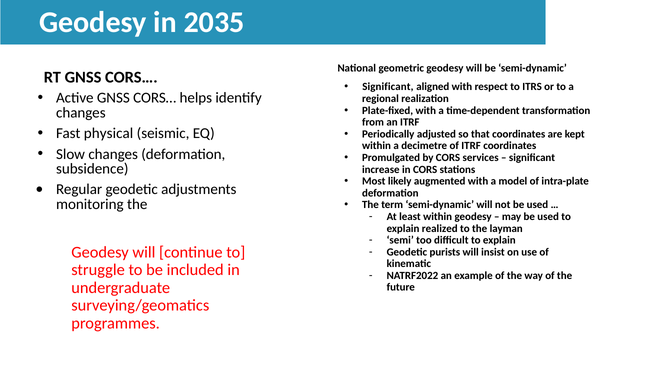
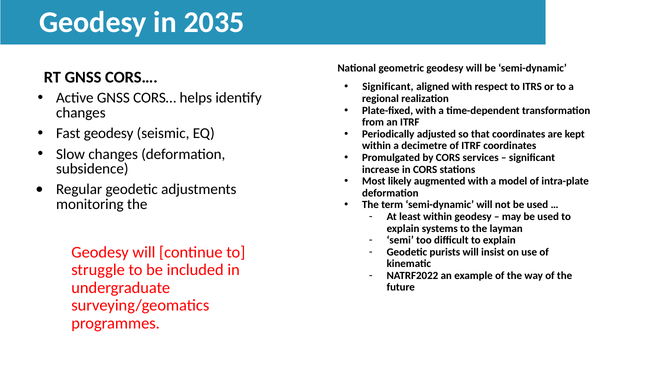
Fast physical: physical -> geodesy
realized: realized -> systems
